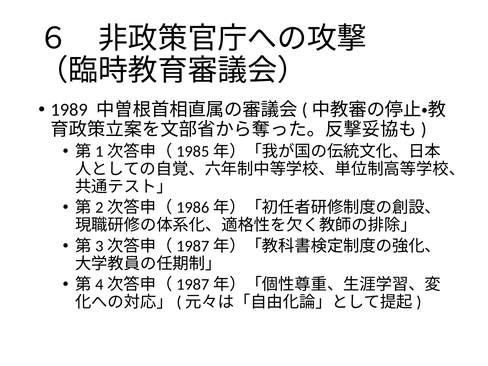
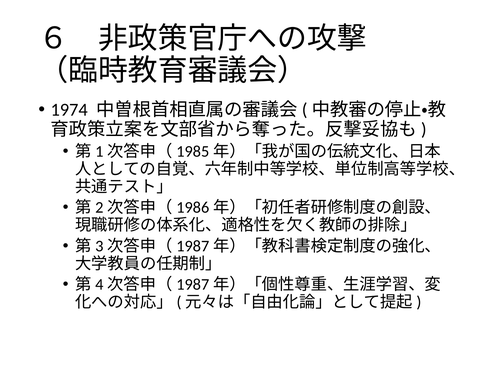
1989: 1989 -> 1974
